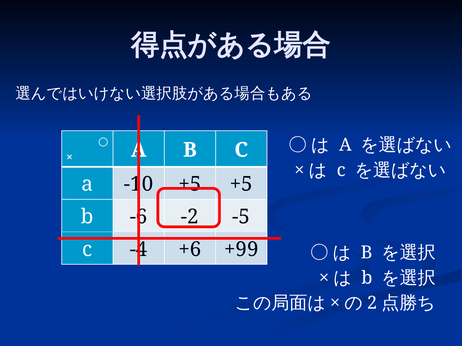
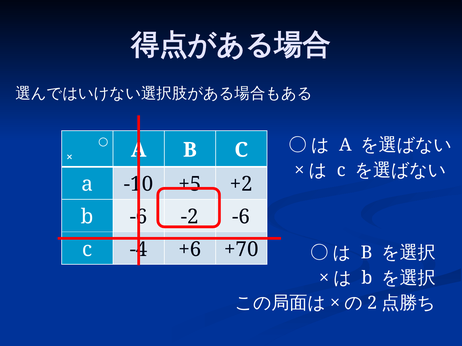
+5 at (241, 184): +5 -> +2
-5 at (241, 217): -5 -> -6
+99: +99 -> +70
